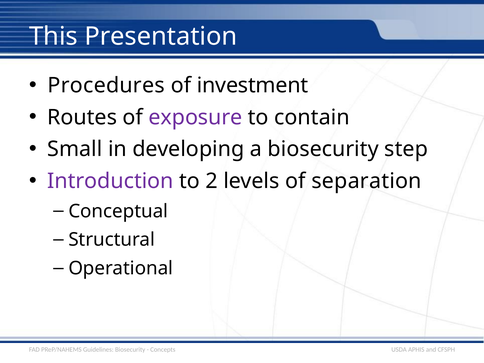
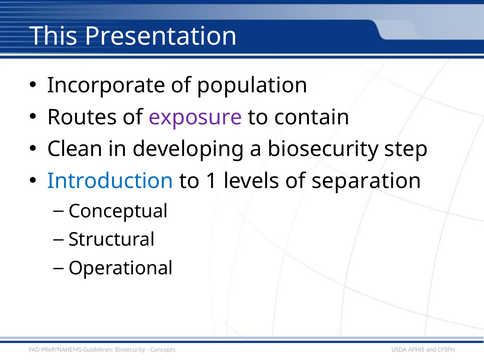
Procedures: Procedures -> Incorporate
investment: investment -> population
Small: Small -> Clean
Introduction colour: purple -> blue
2: 2 -> 1
